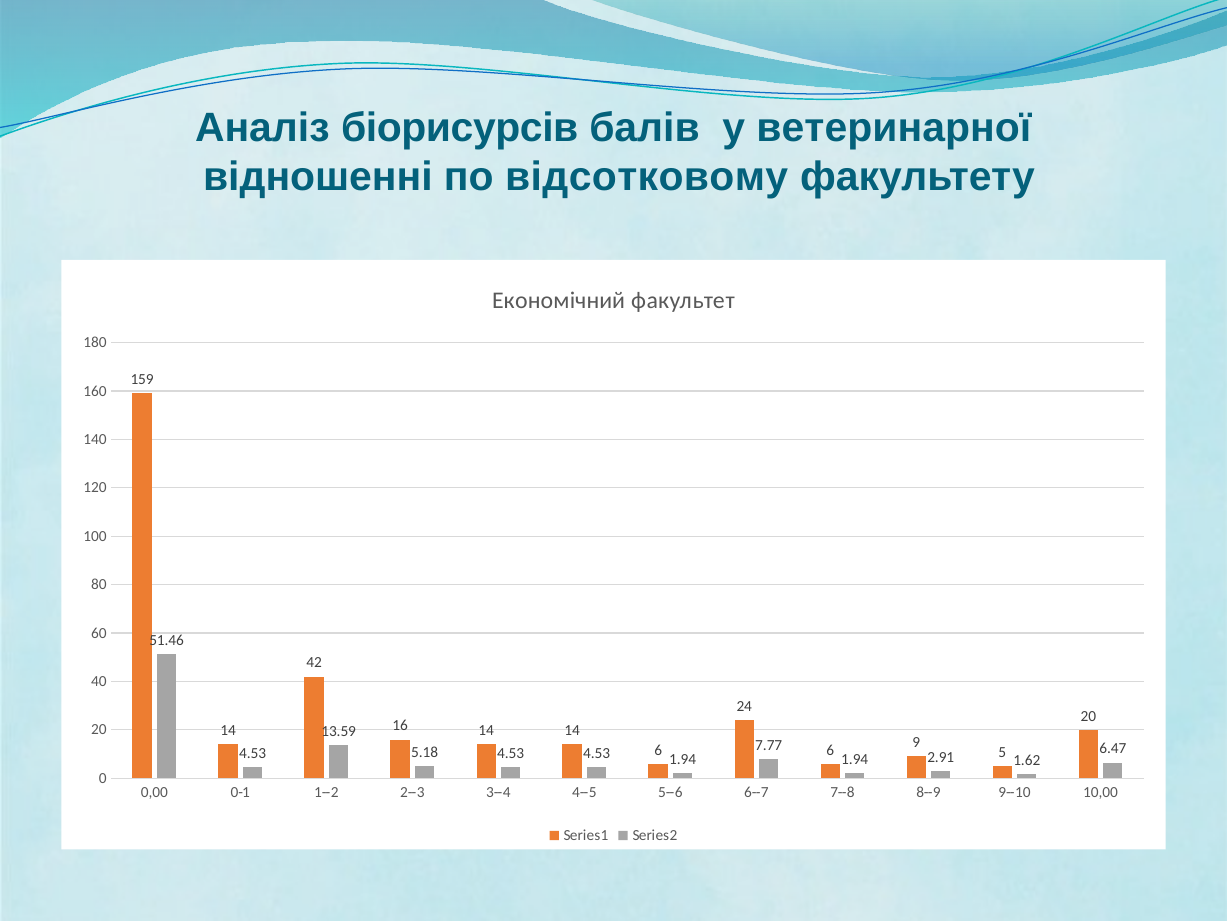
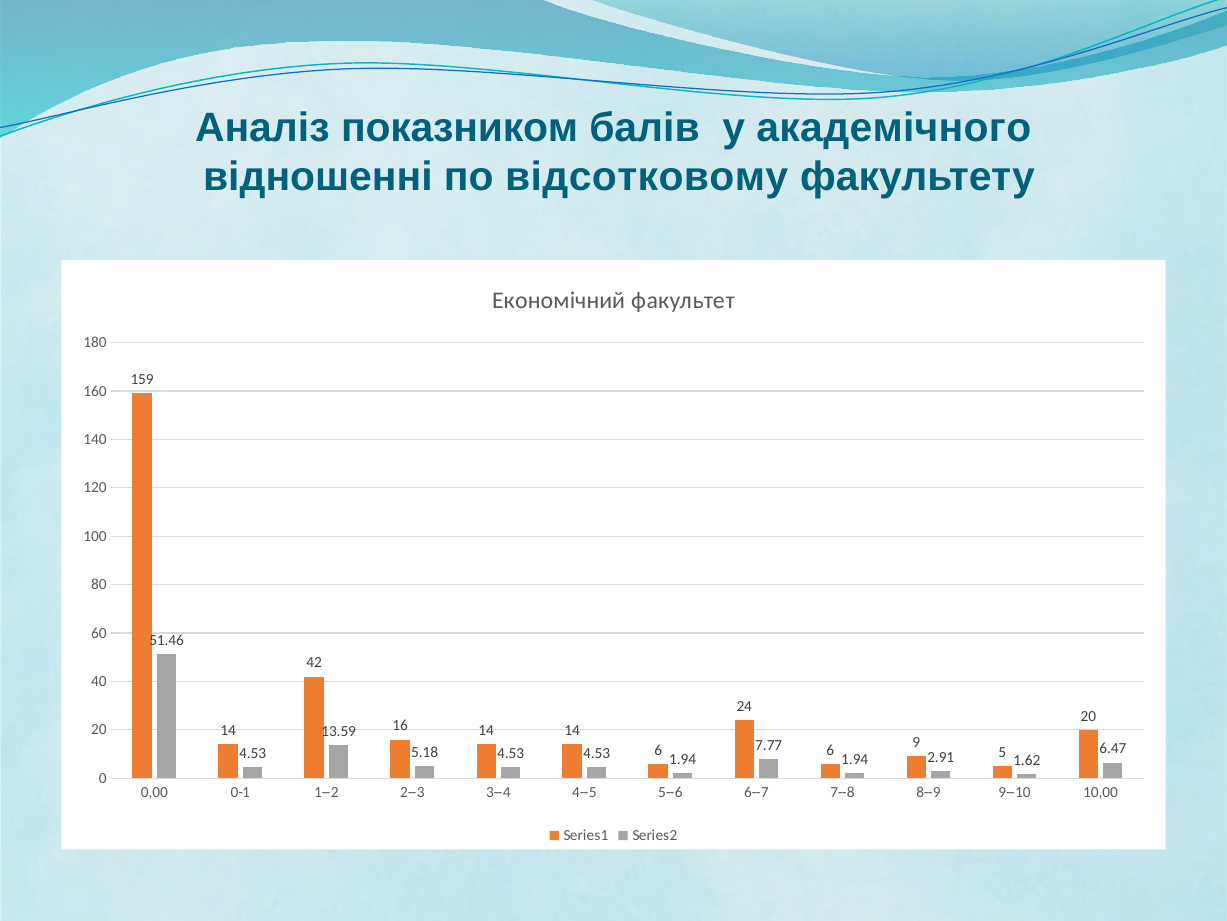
біорисурсів: біорисурсів -> показником
ветеринарної: ветеринарної -> академічного
